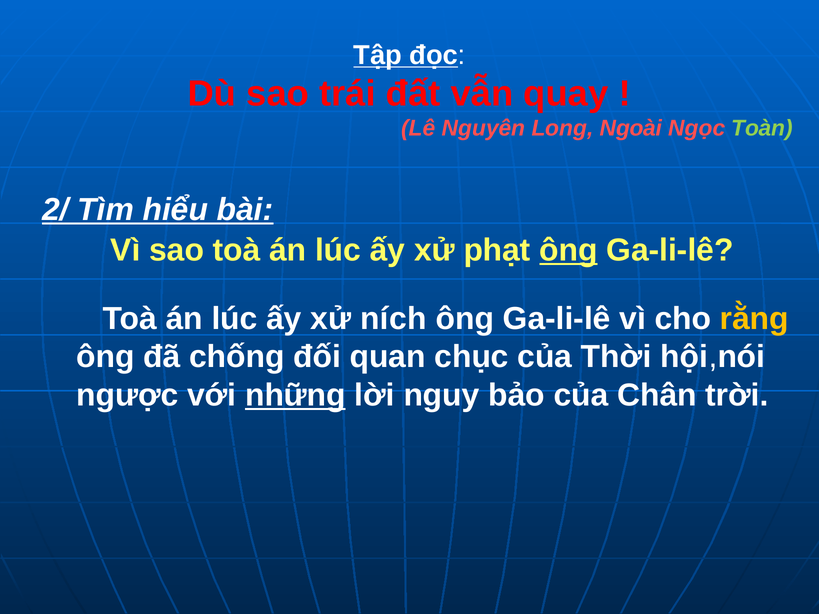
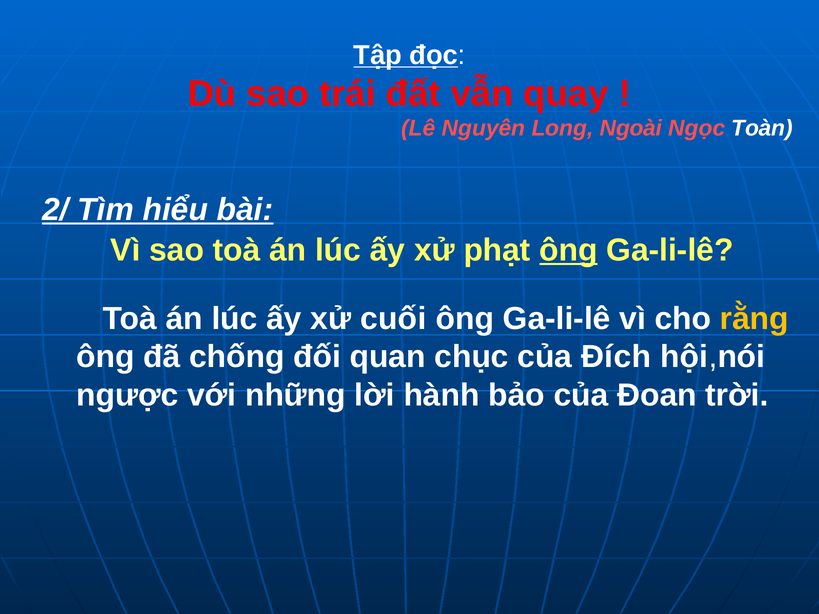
Toàn colour: light green -> white
ních: ních -> cuối
Thời: Thời -> Đích
những underline: present -> none
nguy: nguy -> hành
Chân: Chân -> Đoan
